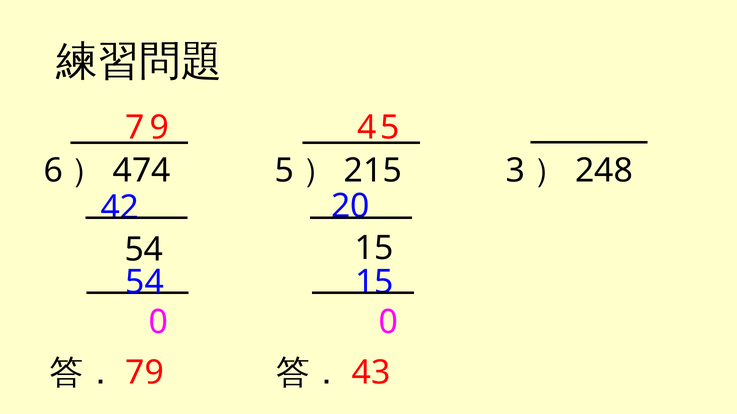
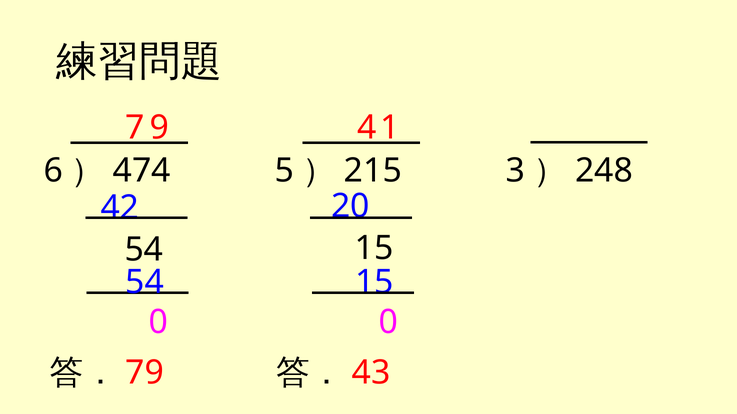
9 5: 5 -> 1
